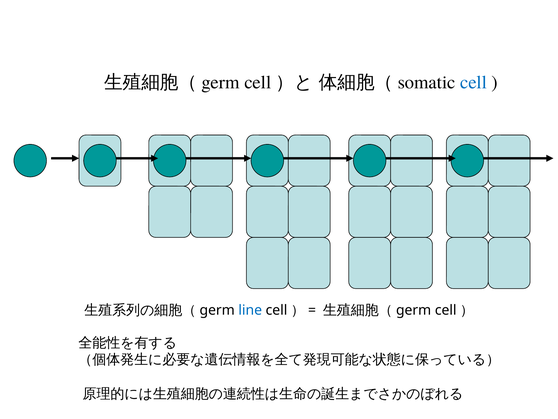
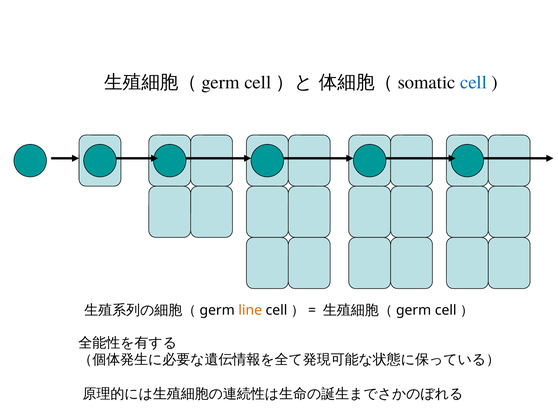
line colour: blue -> orange
